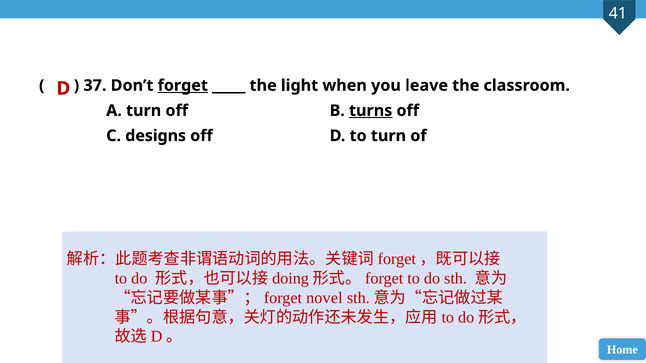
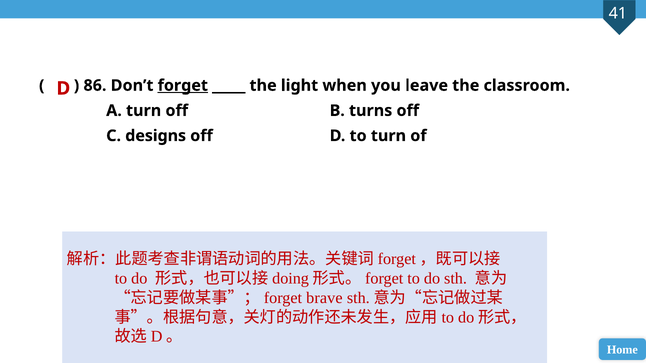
37: 37 -> 86
turns underline: present -> none
novel: novel -> brave
